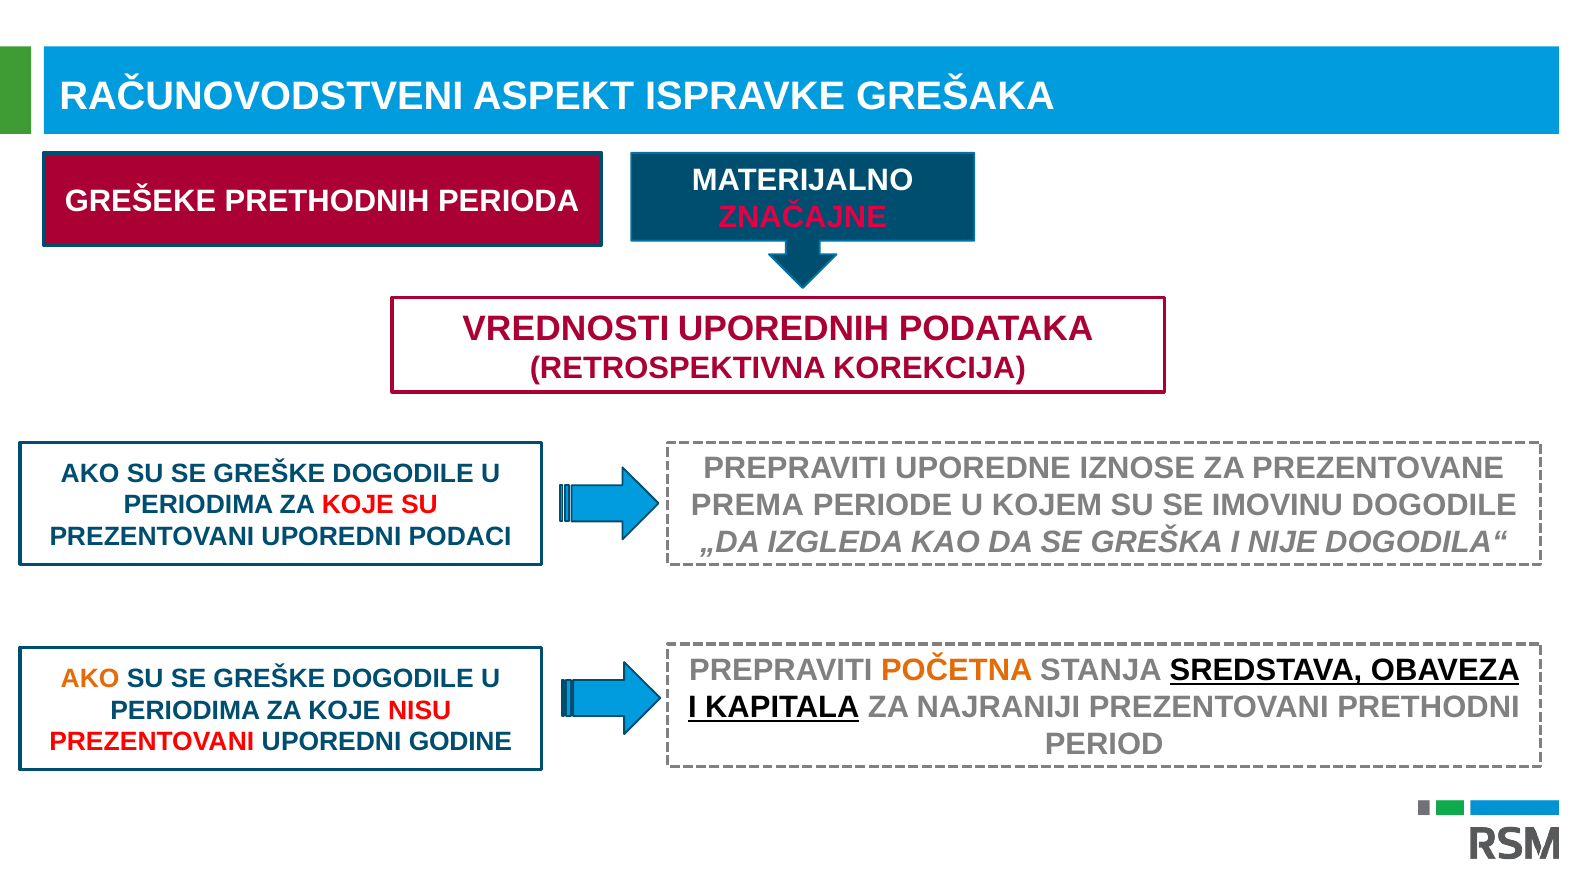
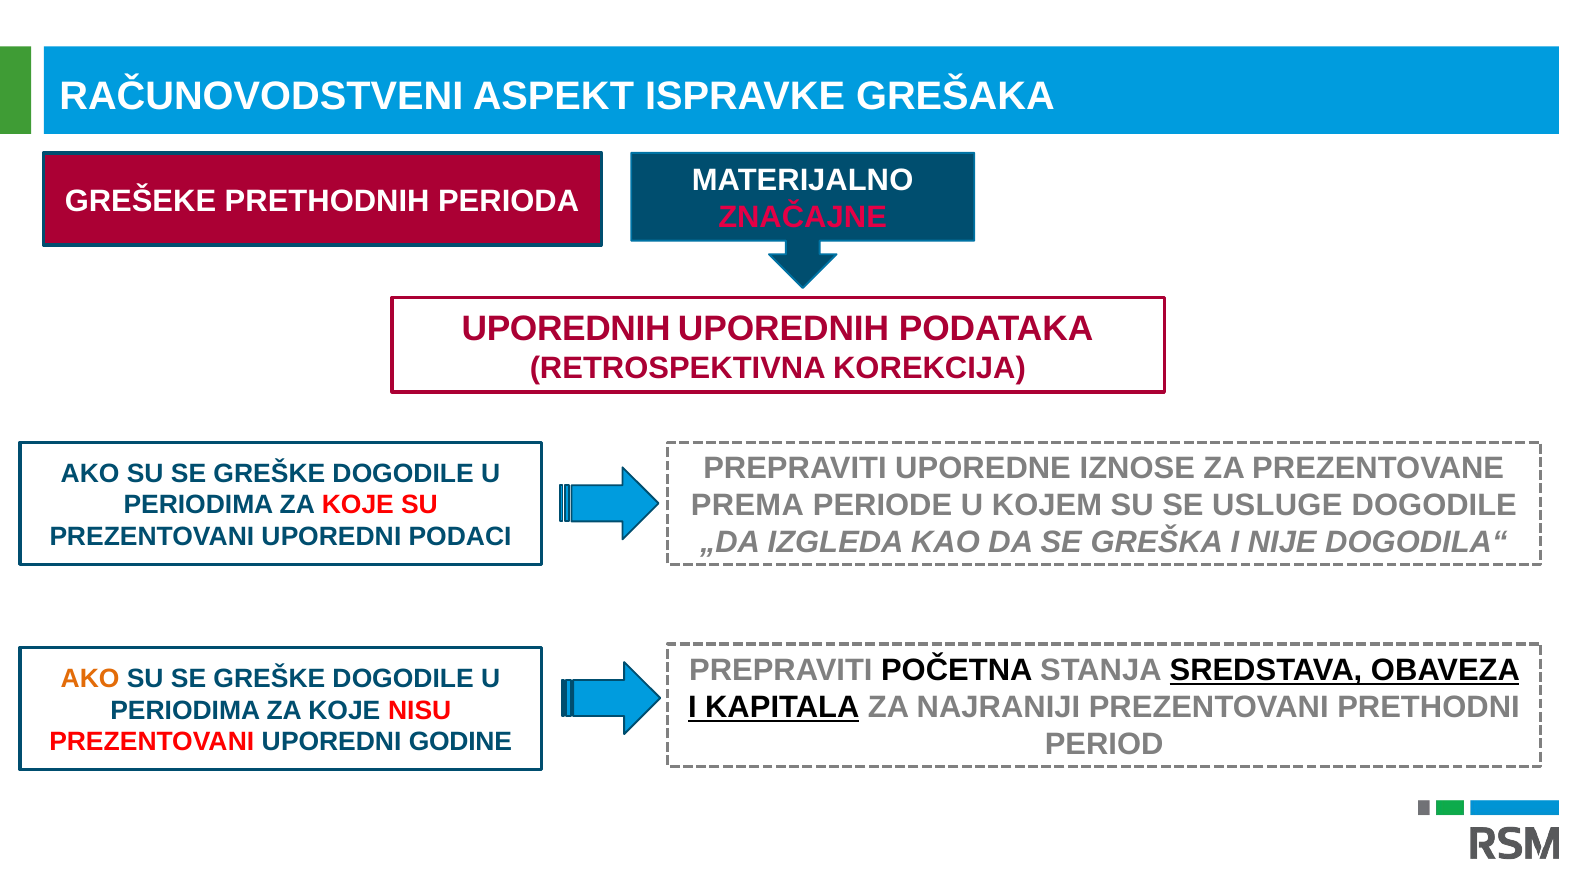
VREDNOSTI at (566, 329): VREDNOSTI -> UPOREDNIH
IMOVINU: IMOVINU -> USLUGE
POČETNA colour: orange -> black
